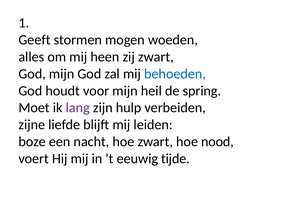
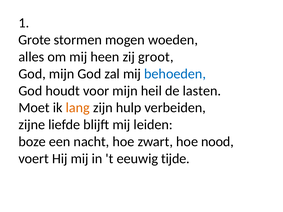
Geeft: Geeft -> Grote
zij zwart: zwart -> groot
spring: spring -> lasten
lang colour: purple -> orange
